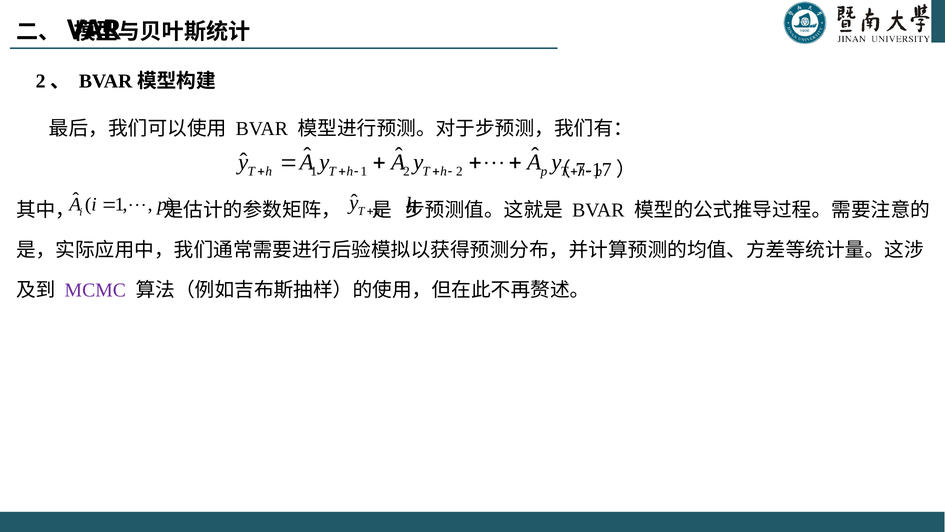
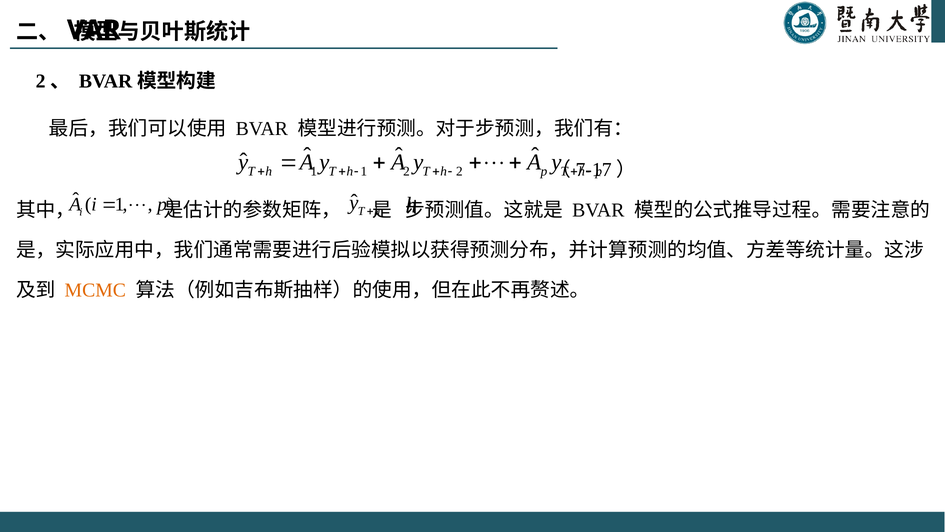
MCMC colour: purple -> orange
